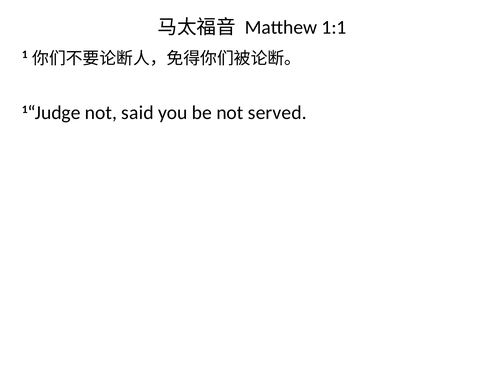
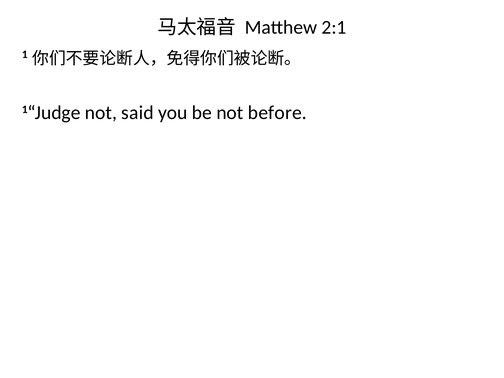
1:1: 1:1 -> 2:1
served: served -> before
